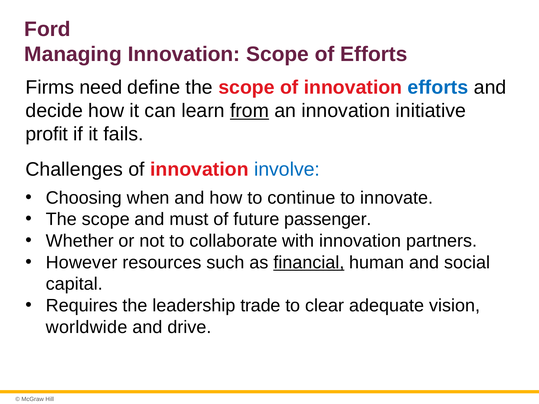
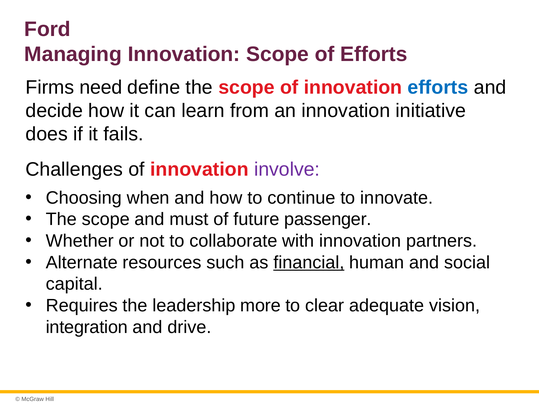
from underline: present -> none
profit: profit -> does
involve colour: blue -> purple
However: However -> Alternate
trade: trade -> more
worldwide: worldwide -> integration
